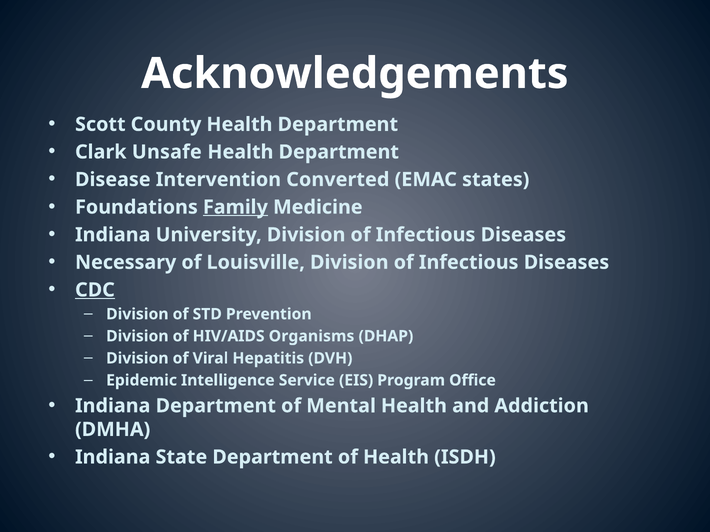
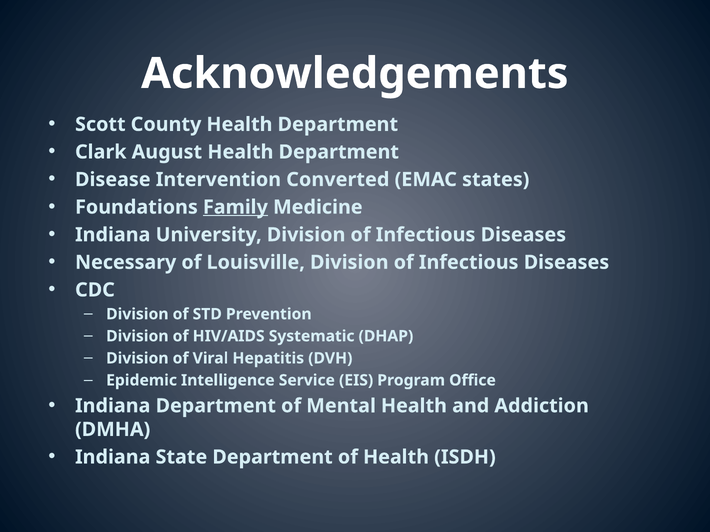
Unsafe: Unsafe -> August
CDC underline: present -> none
Organisms: Organisms -> Systematic
